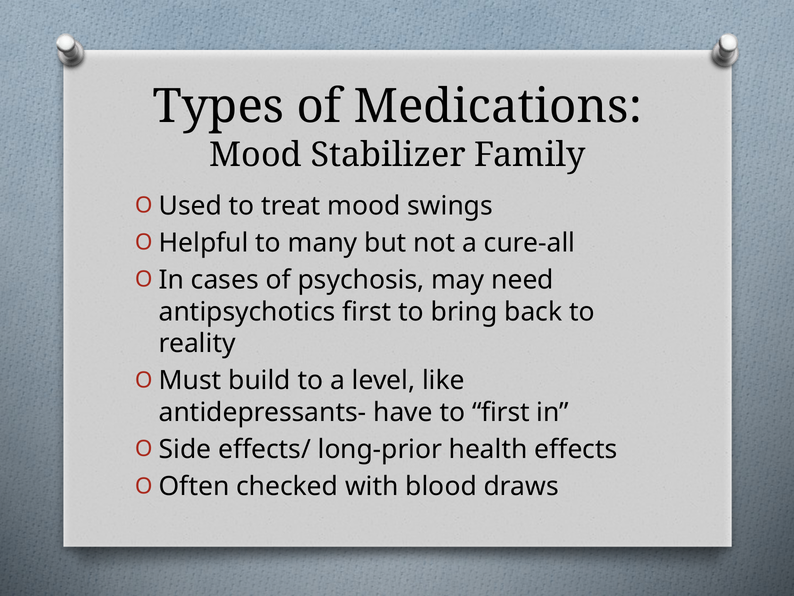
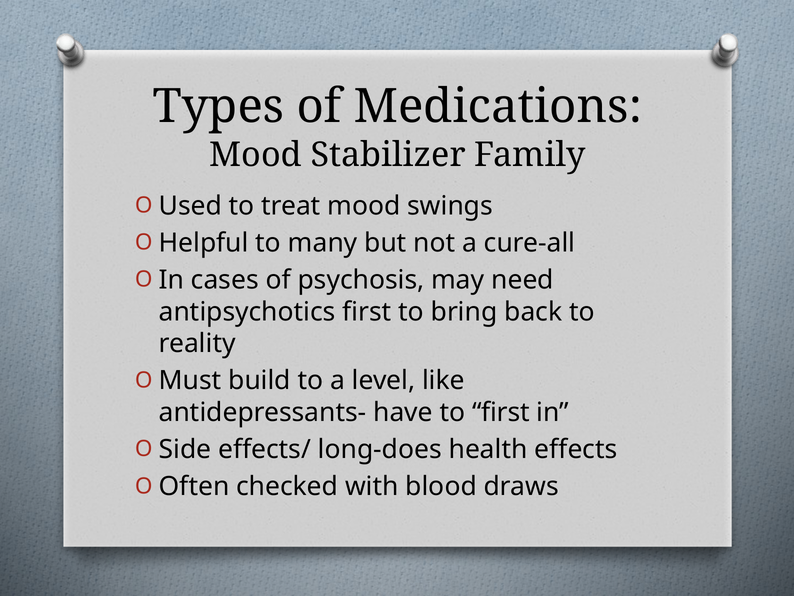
long-prior: long-prior -> long-does
